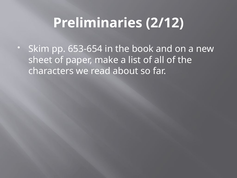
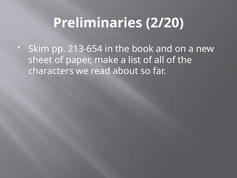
2/12: 2/12 -> 2/20
653-654: 653-654 -> 213-654
